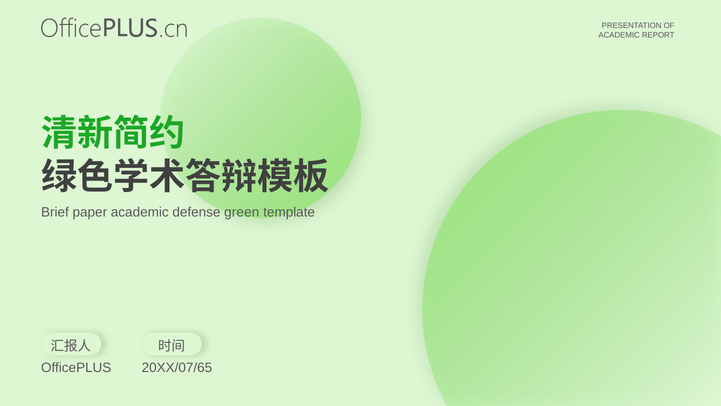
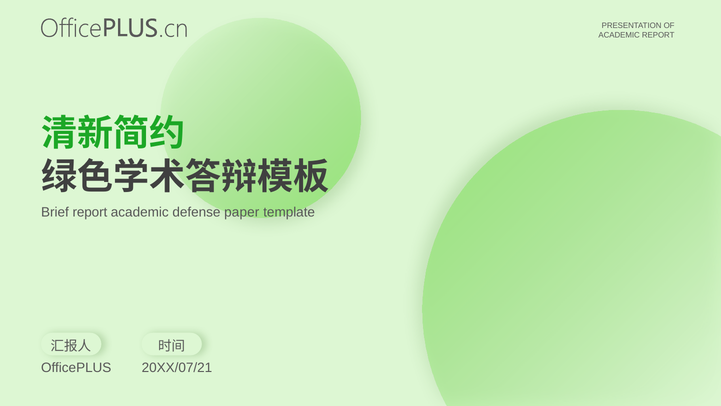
Brief paper: paper -> report
green: green -> paper
20XX/07/65: 20XX/07/65 -> 20XX/07/21
